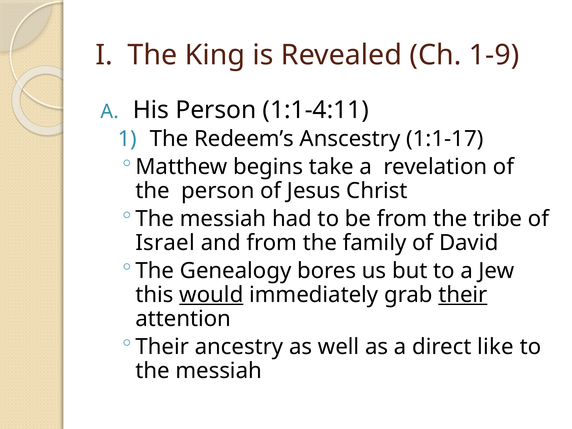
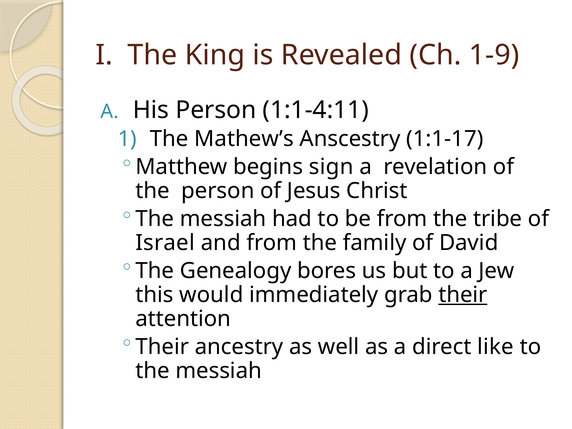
Redeem’s: Redeem’s -> Mathew’s
take: take -> sign
would underline: present -> none
